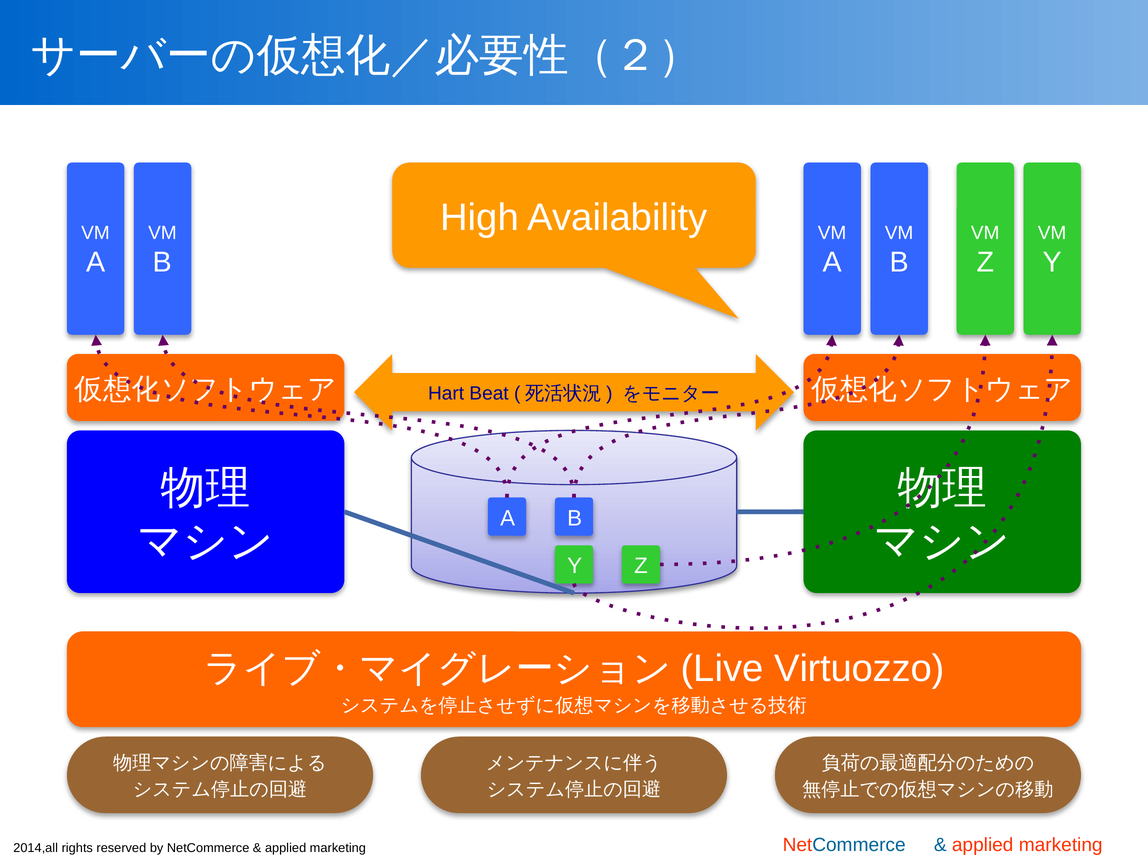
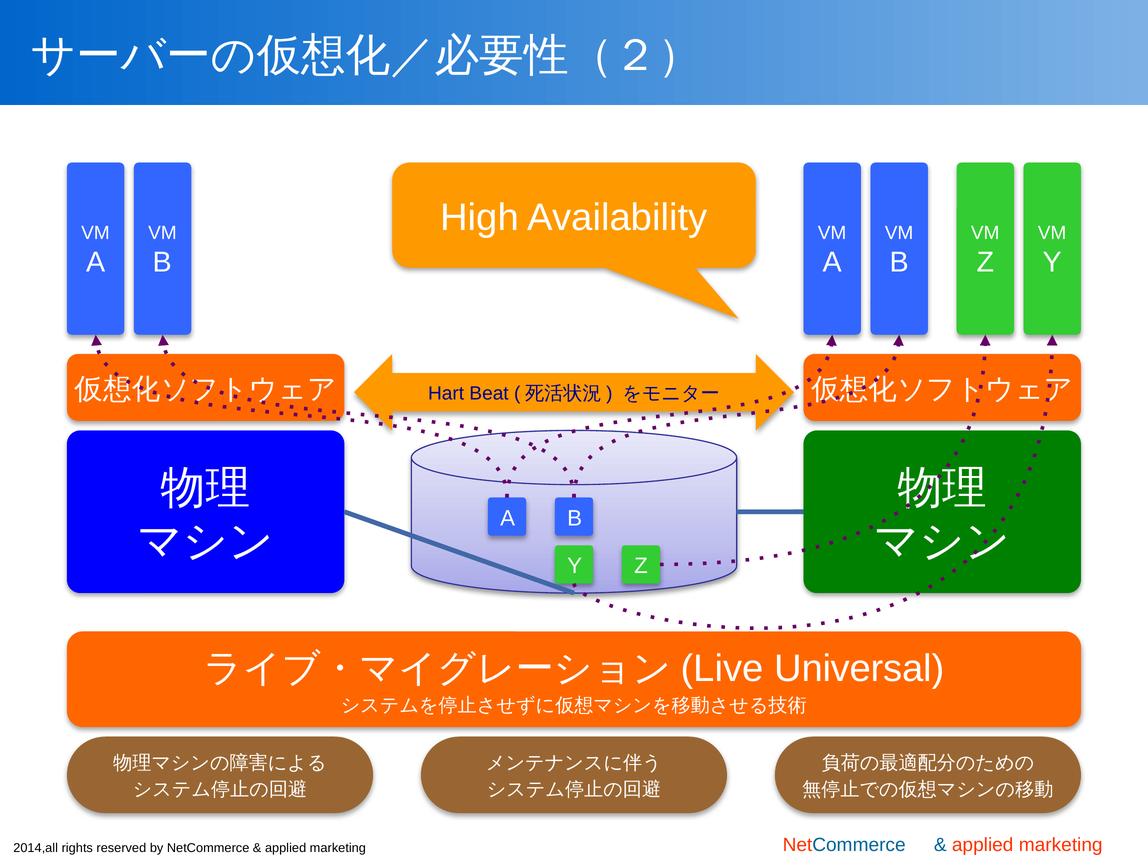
Virtuozzo: Virtuozzo -> Universal
